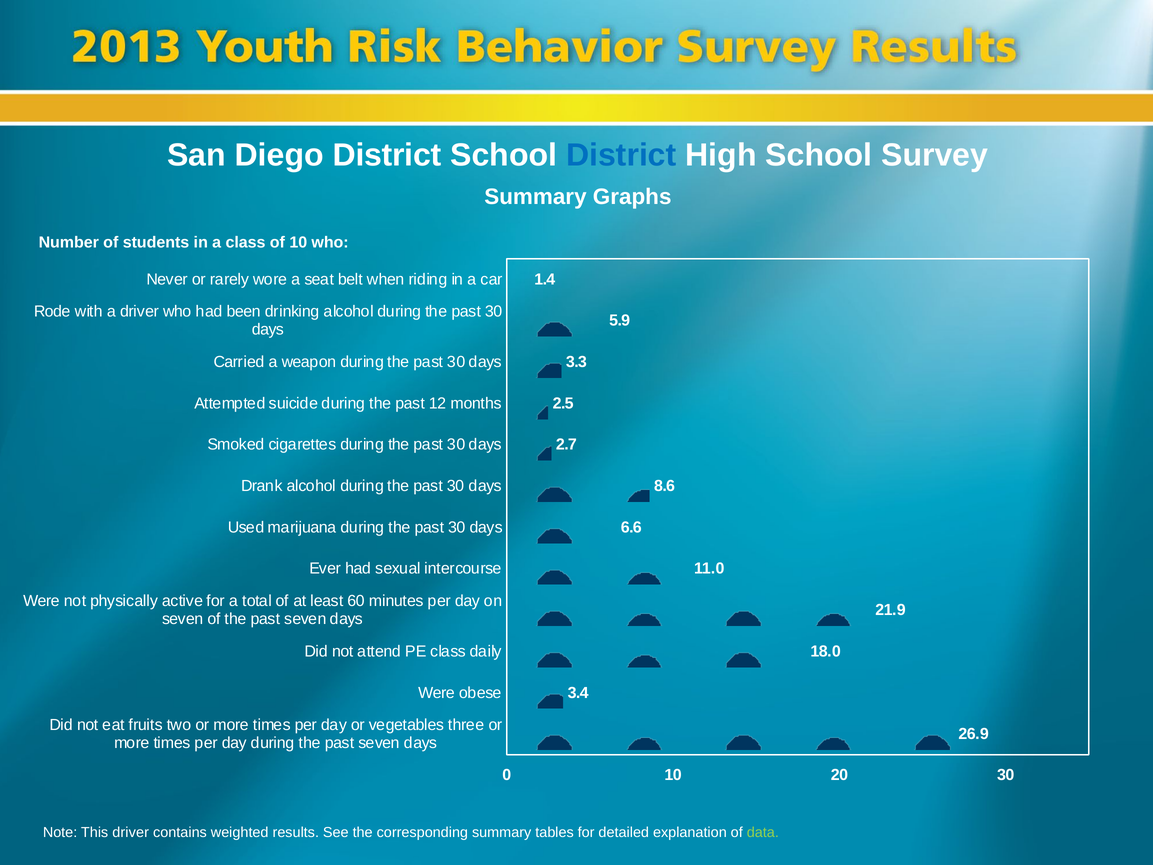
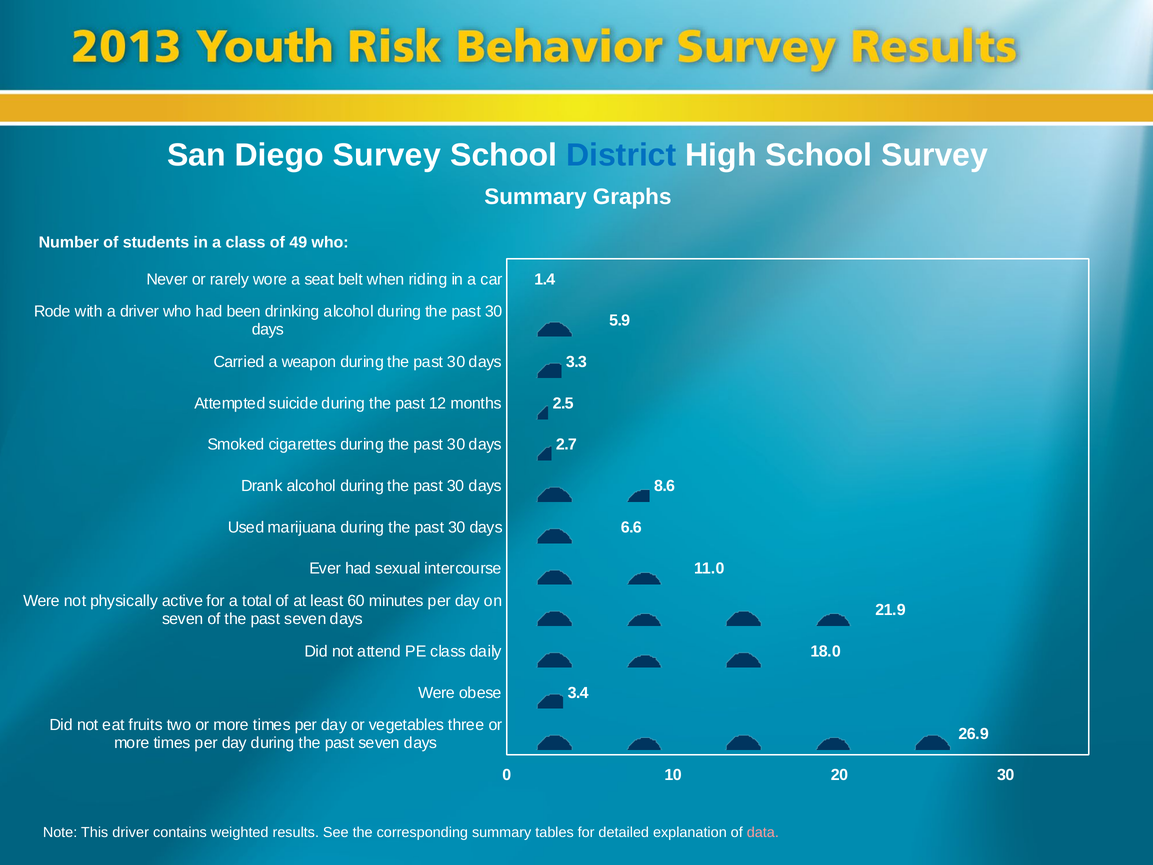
Diego District: District -> Survey
of 10: 10 -> 49
data colour: light green -> pink
